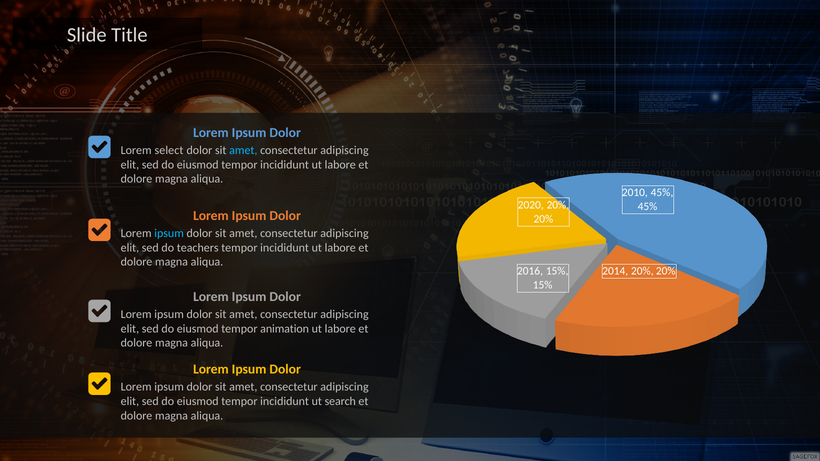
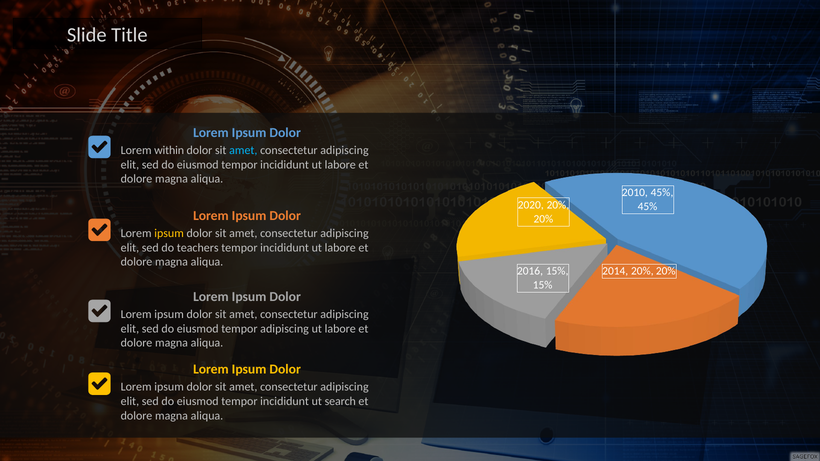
select: select -> within
ipsum at (169, 233) colour: light blue -> yellow
tempor animation: animation -> adipiscing
